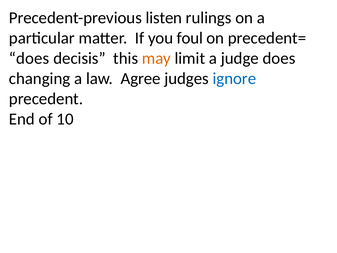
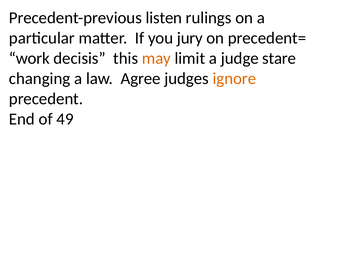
foul: foul -> jury
does at (29, 58): does -> work
judge does: does -> stare
ignore colour: blue -> orange
10: 10 -> 49
